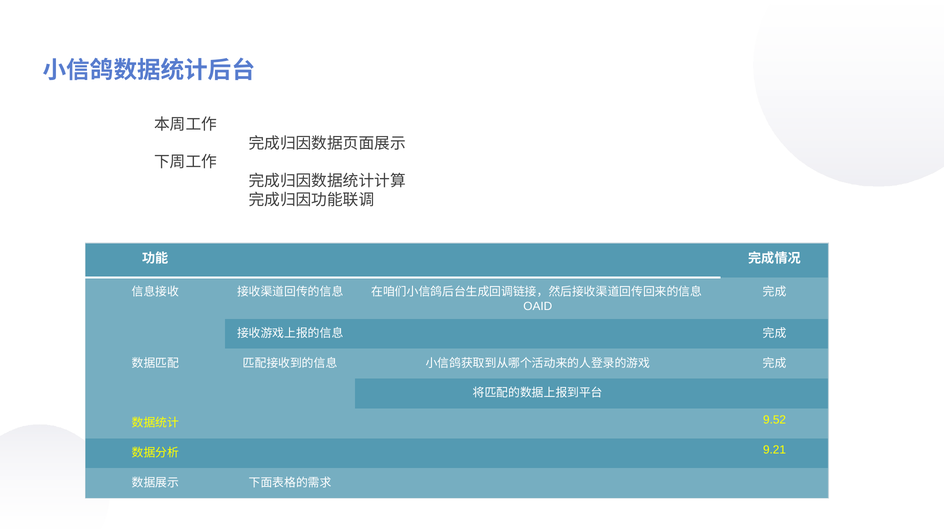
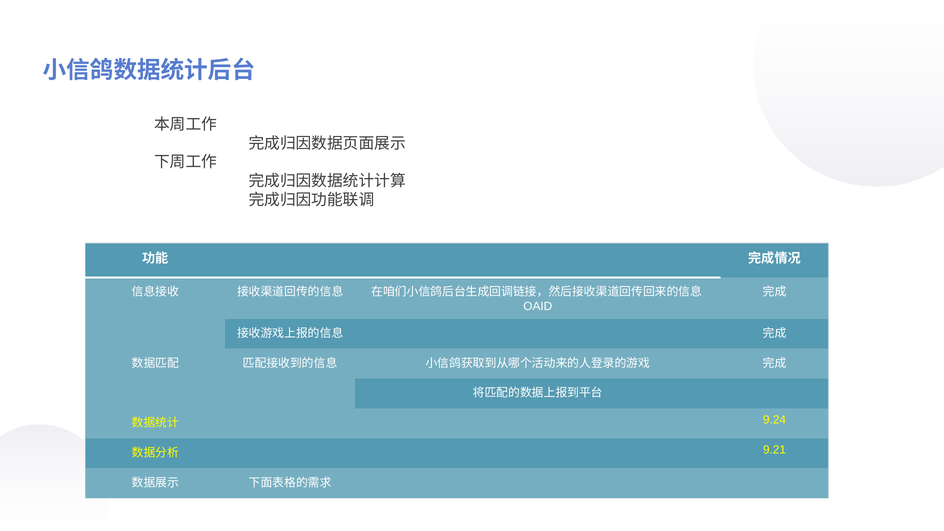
9.52: 9.52 -> 9.24
